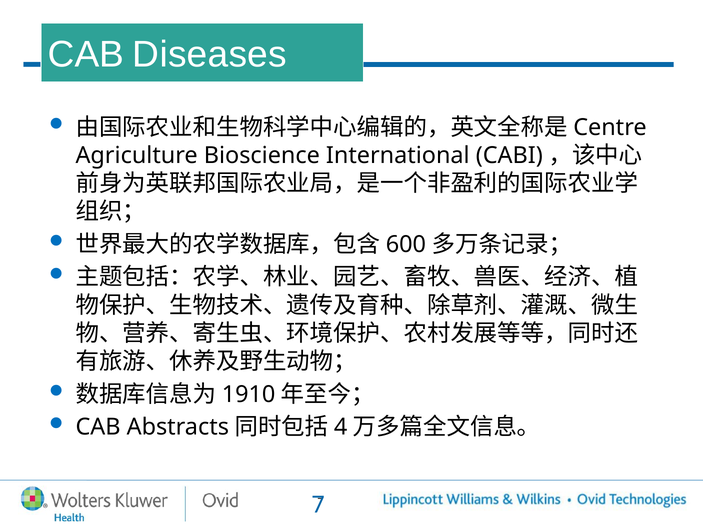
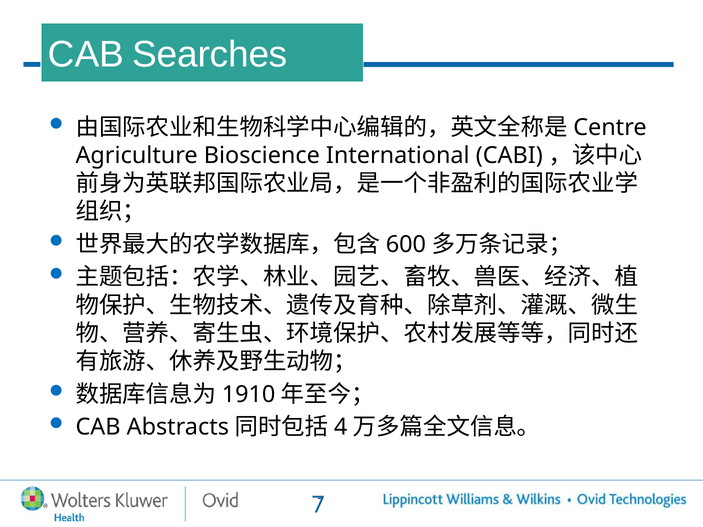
Diseases: Diseases -> Searches
